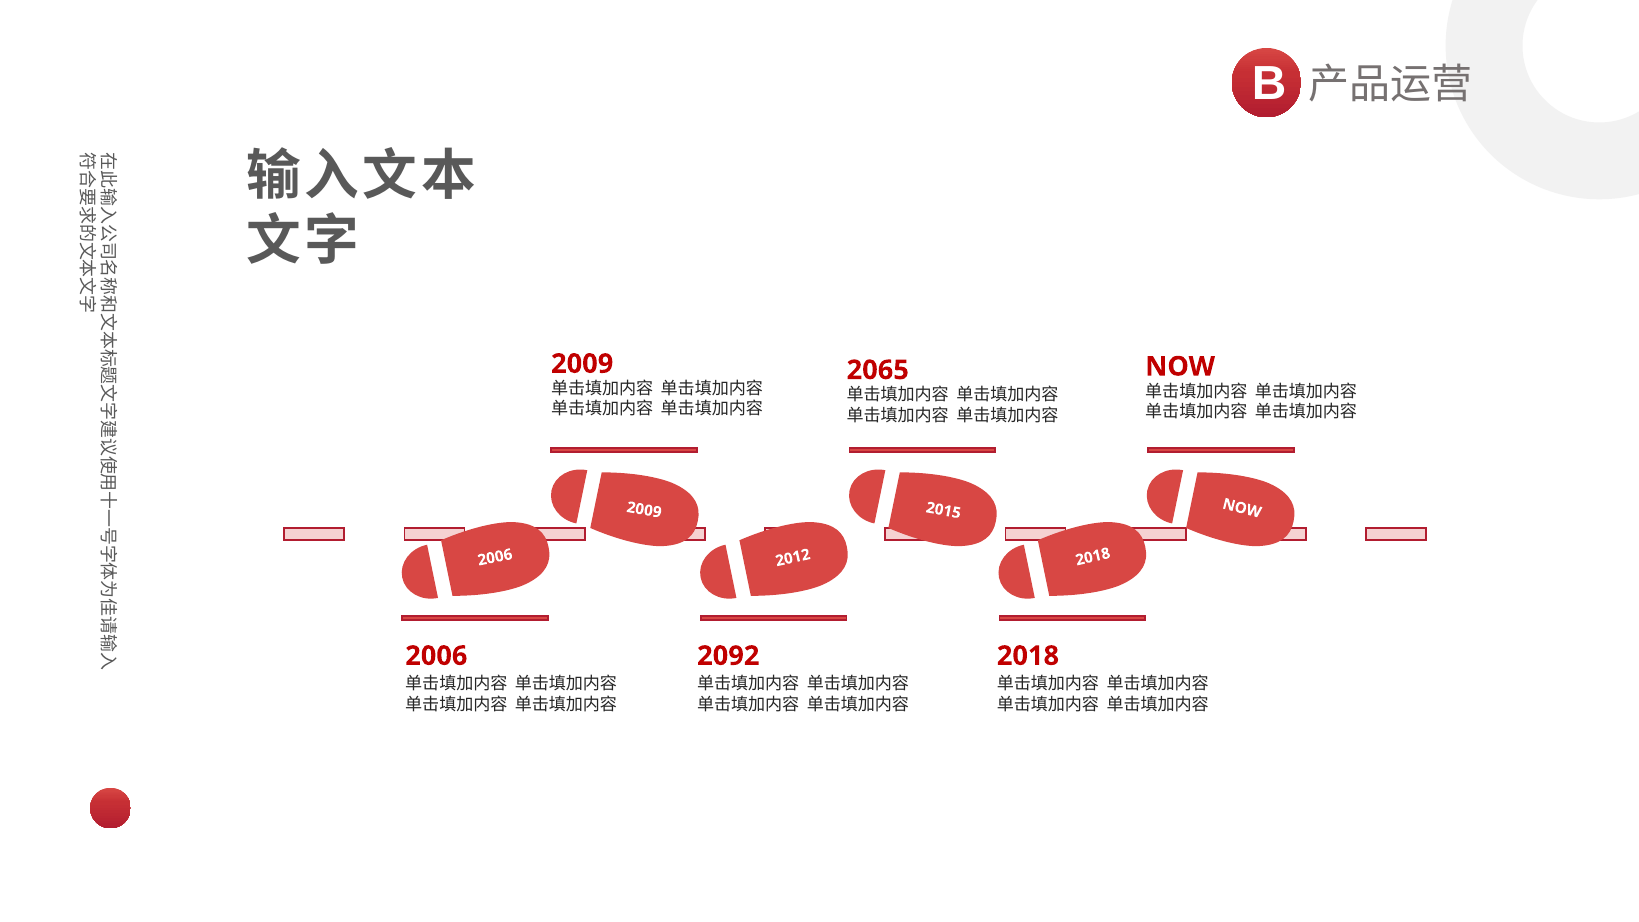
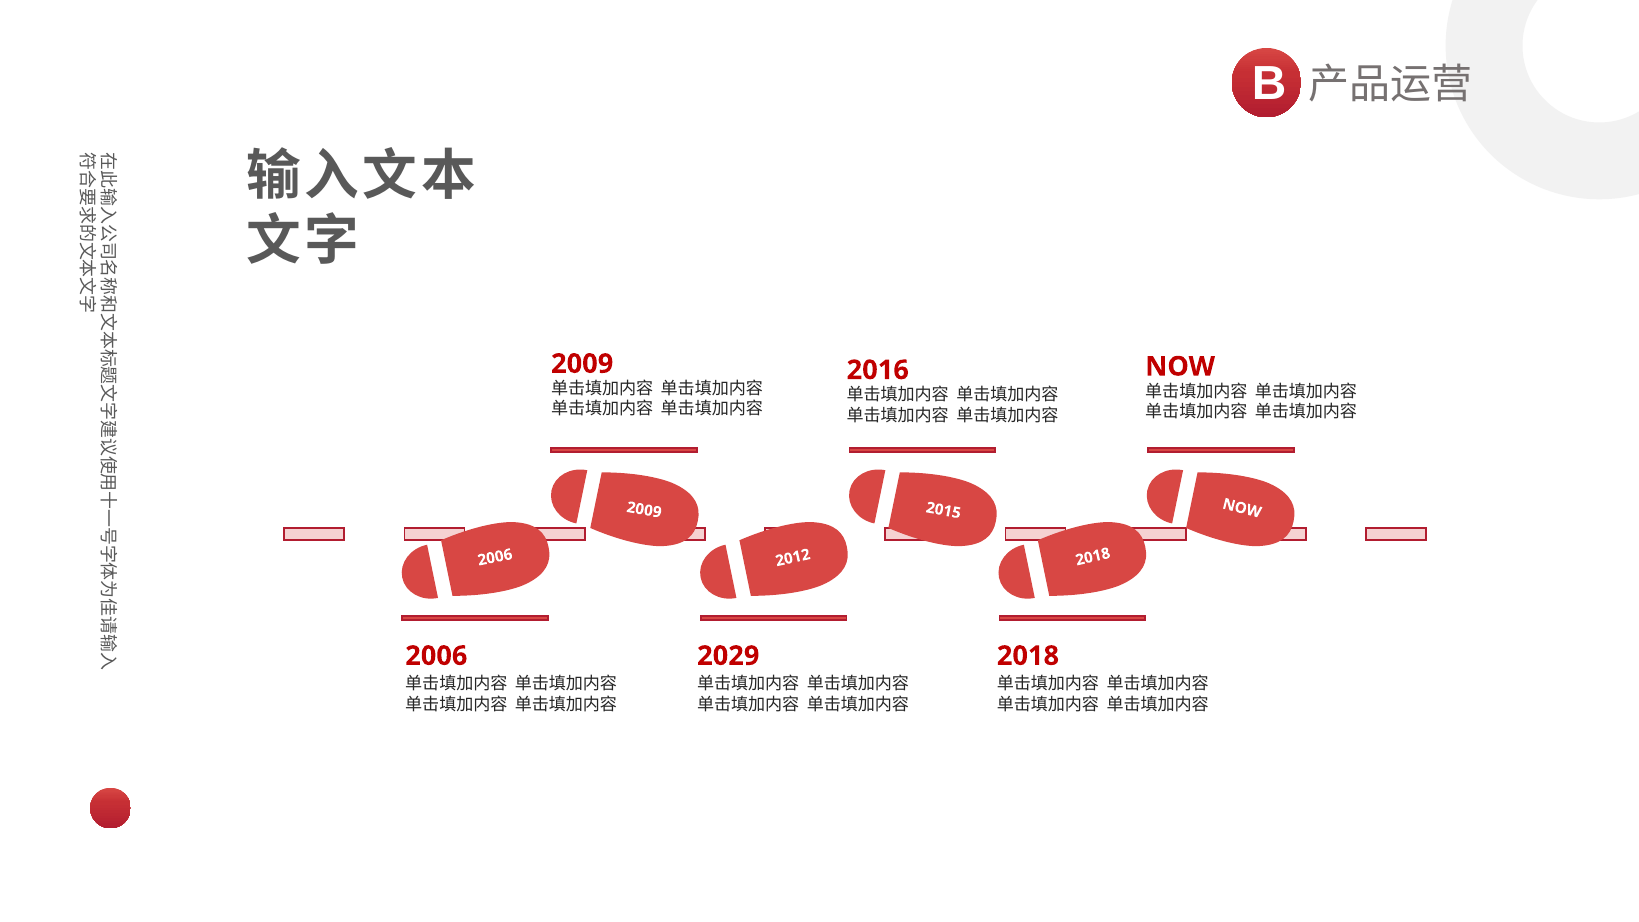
2065: 2065 -> 2016
2092: 2092 -> 2029
